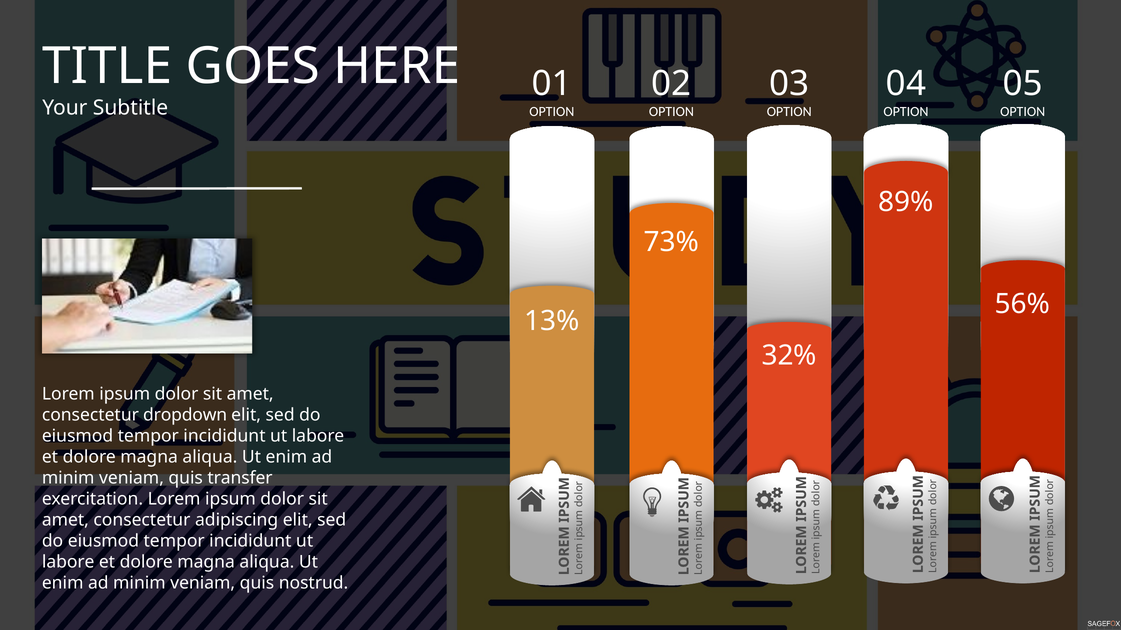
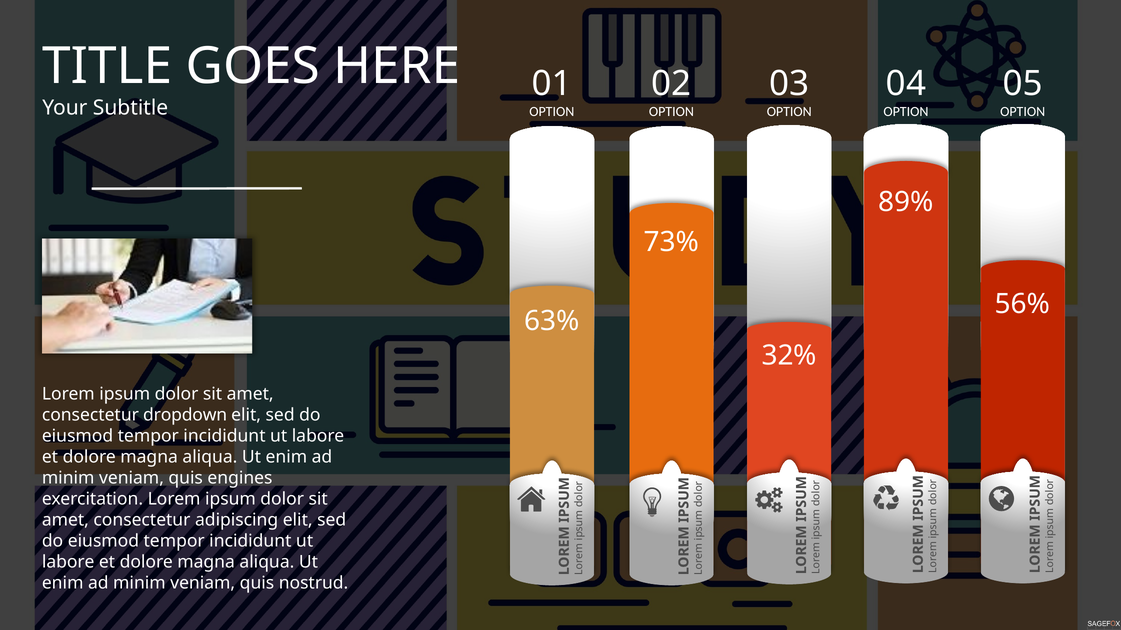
13%: 13% -> 63%
transfer: transfer -> engines
